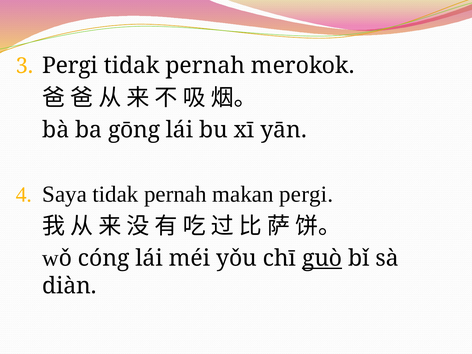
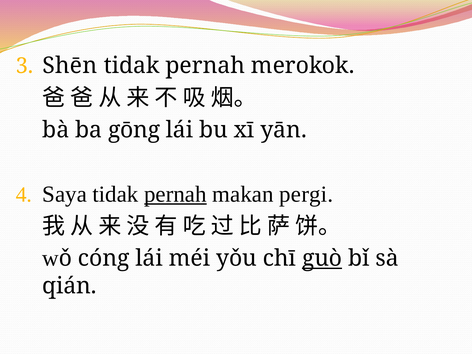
Pergi at (70, 66): Pergi -> Shēn
pernah at (175, 194) underline: none -> present
diàn: diàn -> qián
